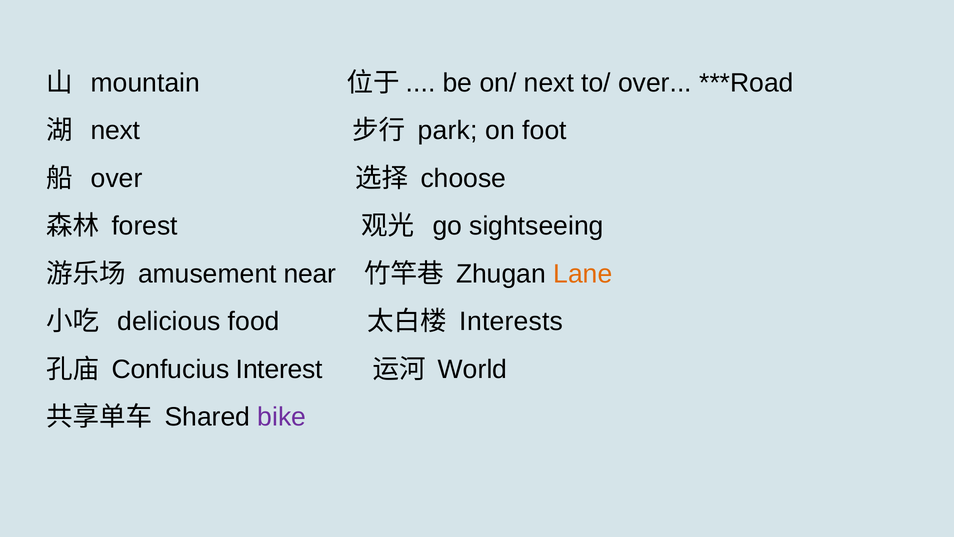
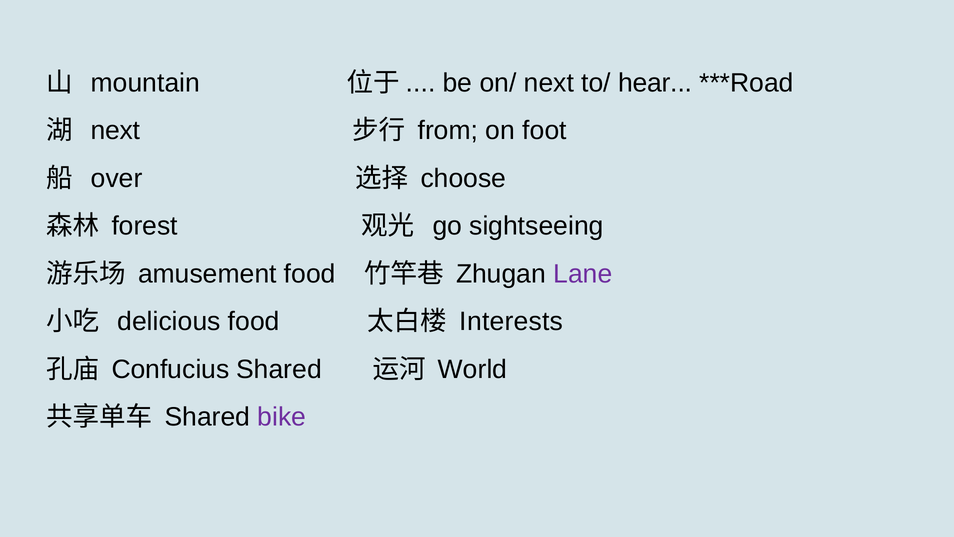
to/ over: over -> hear
park: park -> from
amusement near: near -> food
Lane colour: orange -> purple
Confucius Interest: Interest -> Shared
